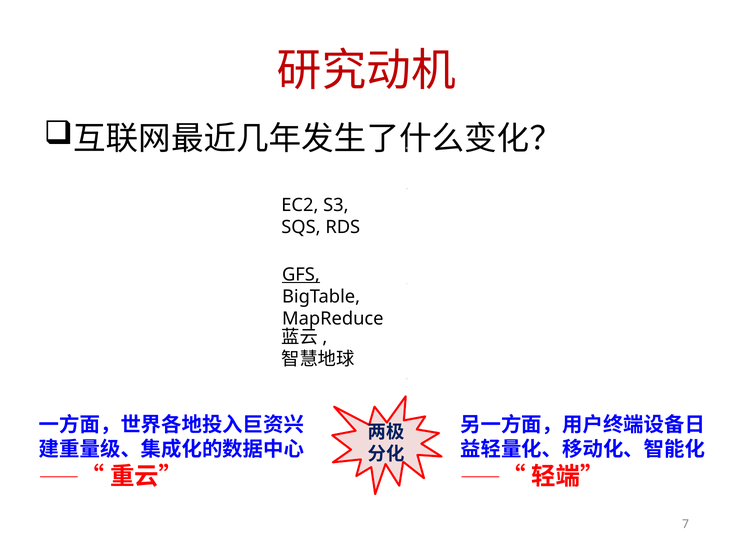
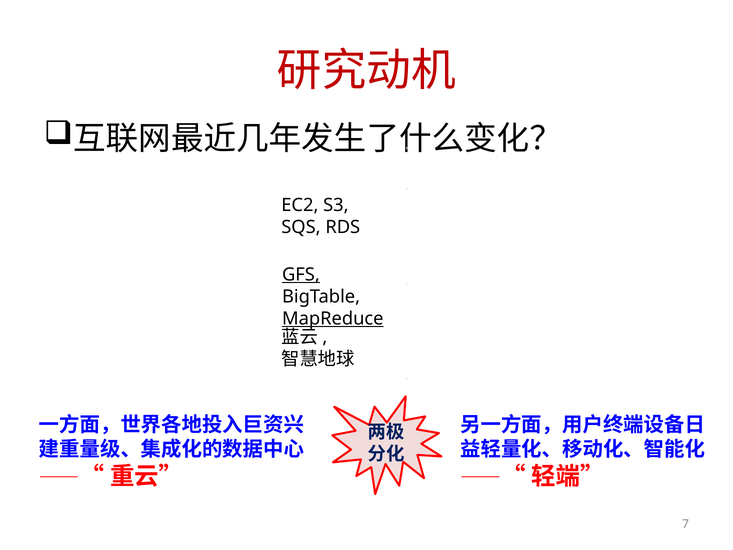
MapReduce underline: none -> present
